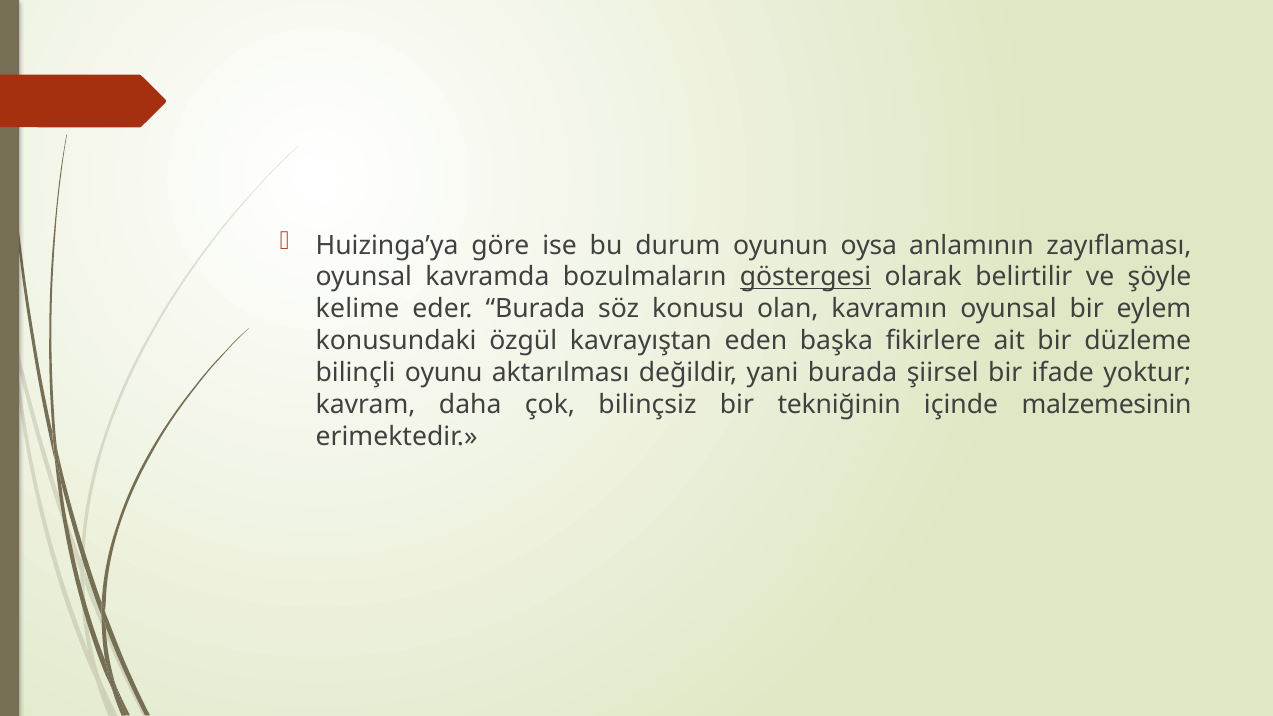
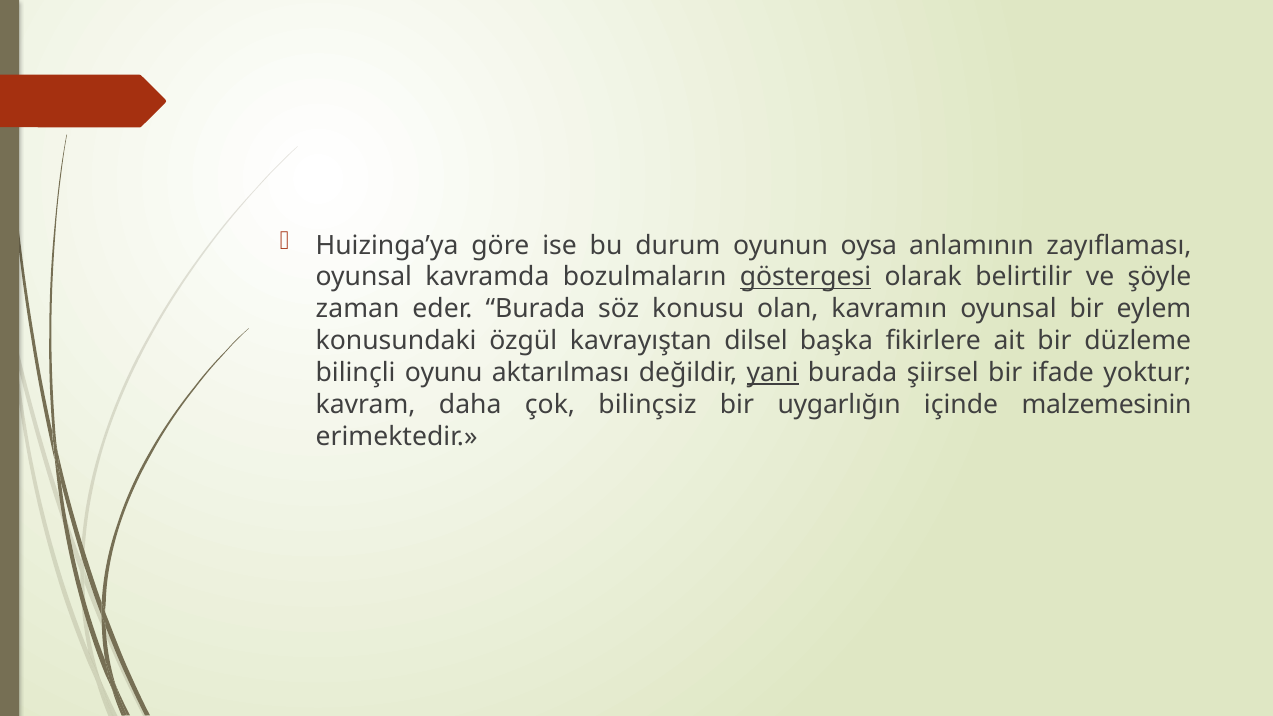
kelime: kelime -> zaman
eden: eden -> dilsel
yani underline: none -> present
tekniğinin: tekniğinin -> uygarlığın
